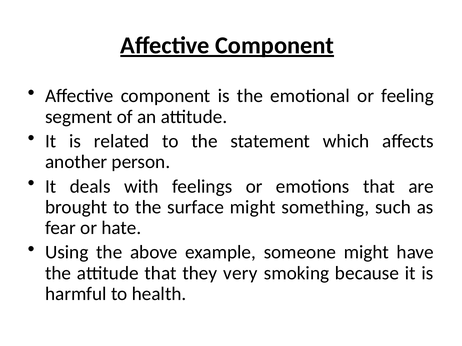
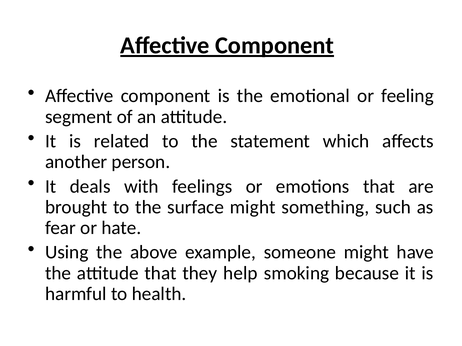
very: very -> help
